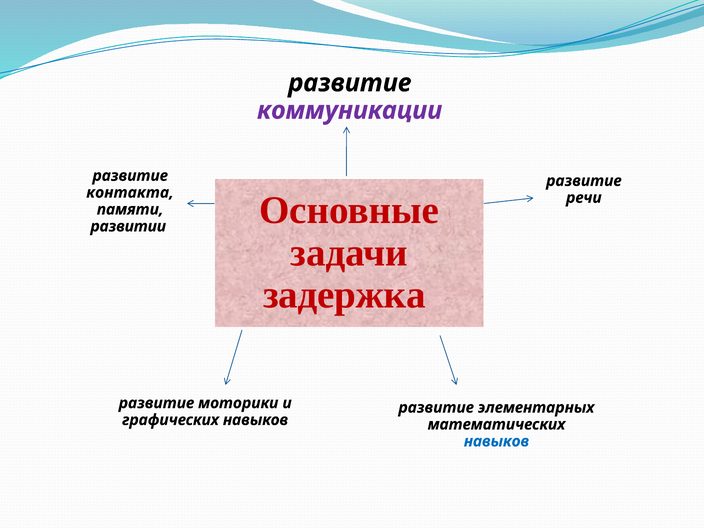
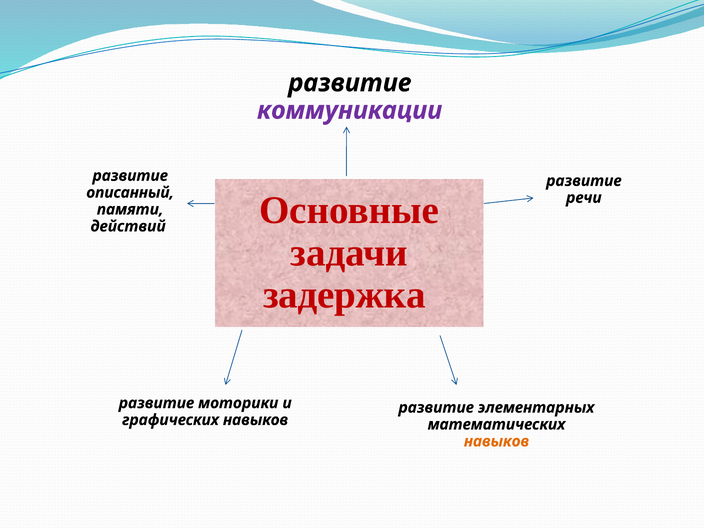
контакта: контакта -> описанный
развитии: развитии -> действий
навыков at (497, 441) colour: blue -> orange
